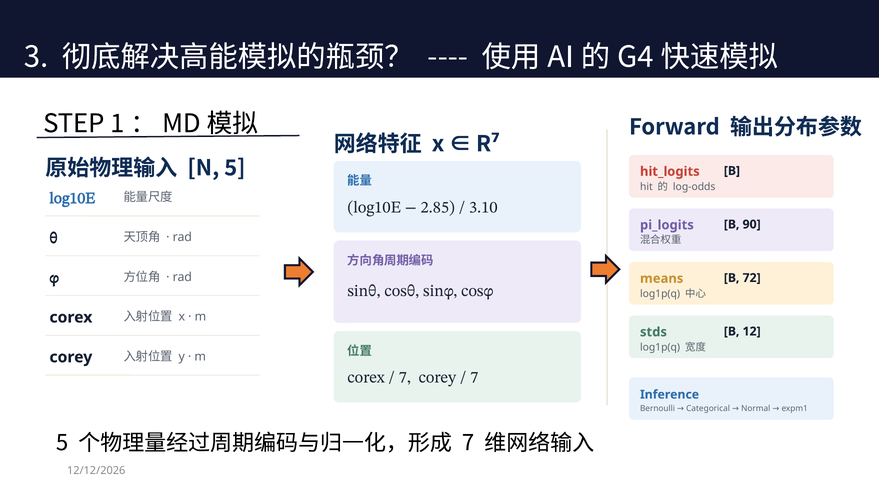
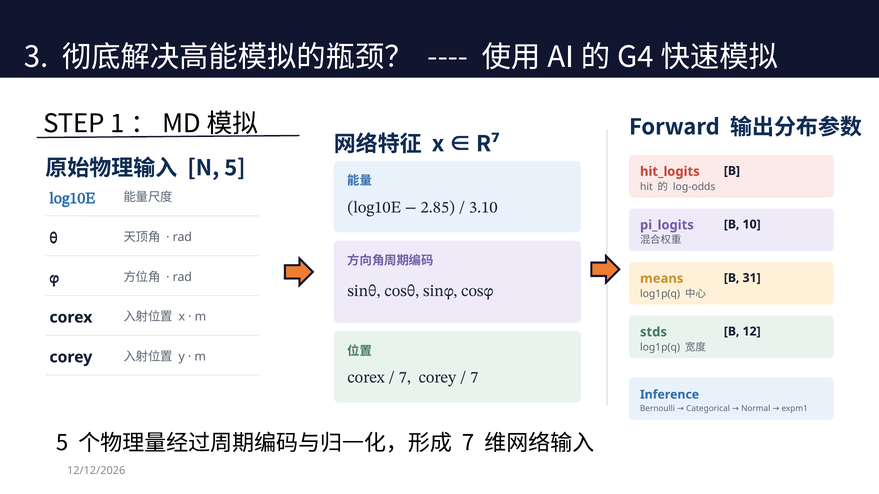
90: 90 -> 10
72: 72 -> 31
